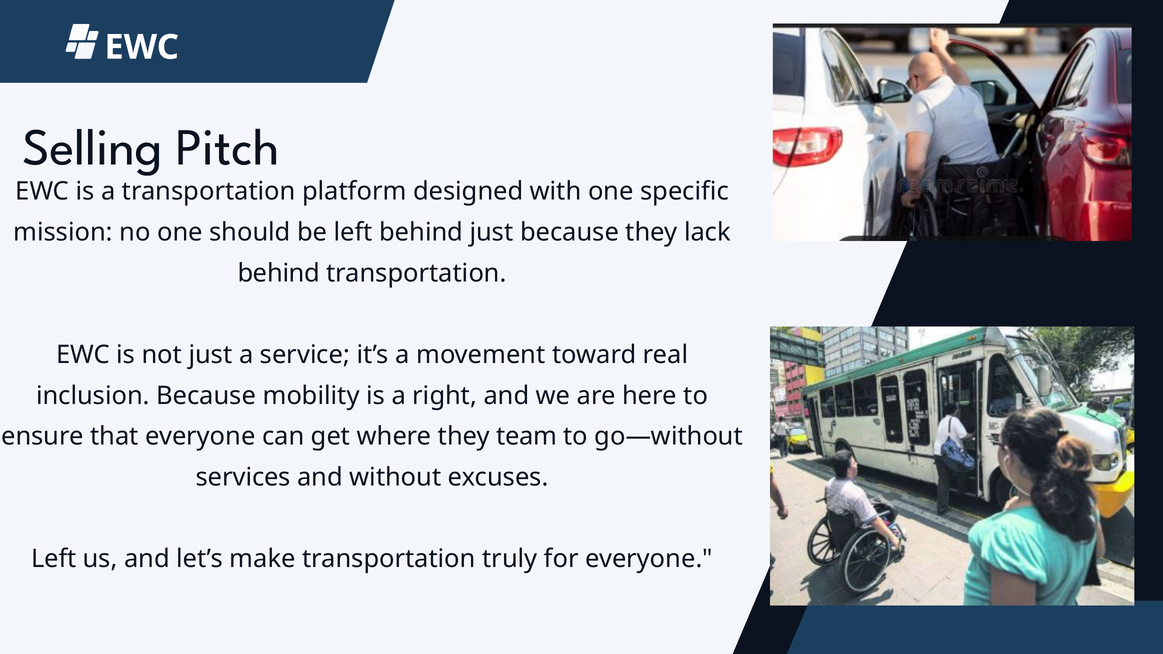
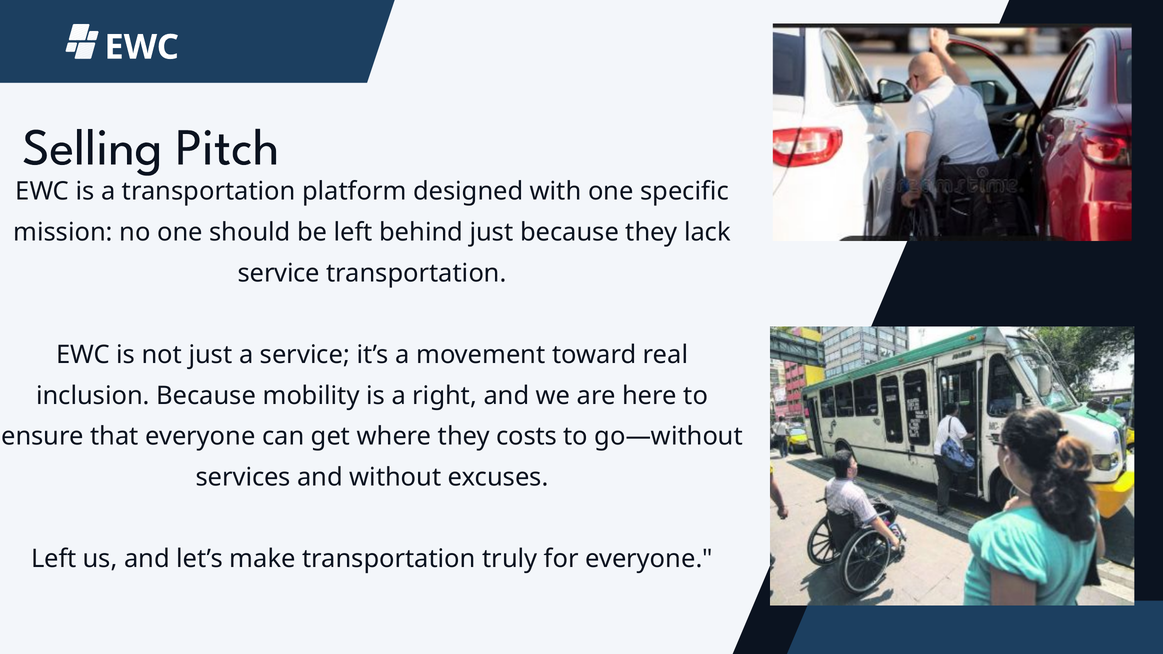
behind at (279, 273): behind -> service
team: team -> costs
